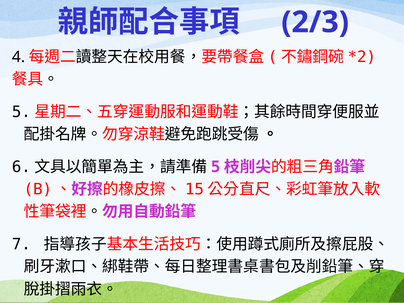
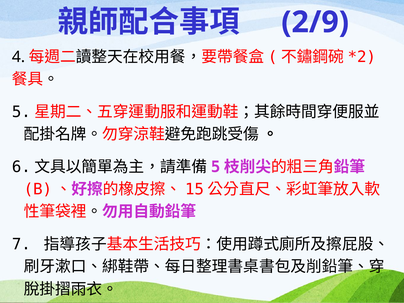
2/3: 2/3 -> 2/9
